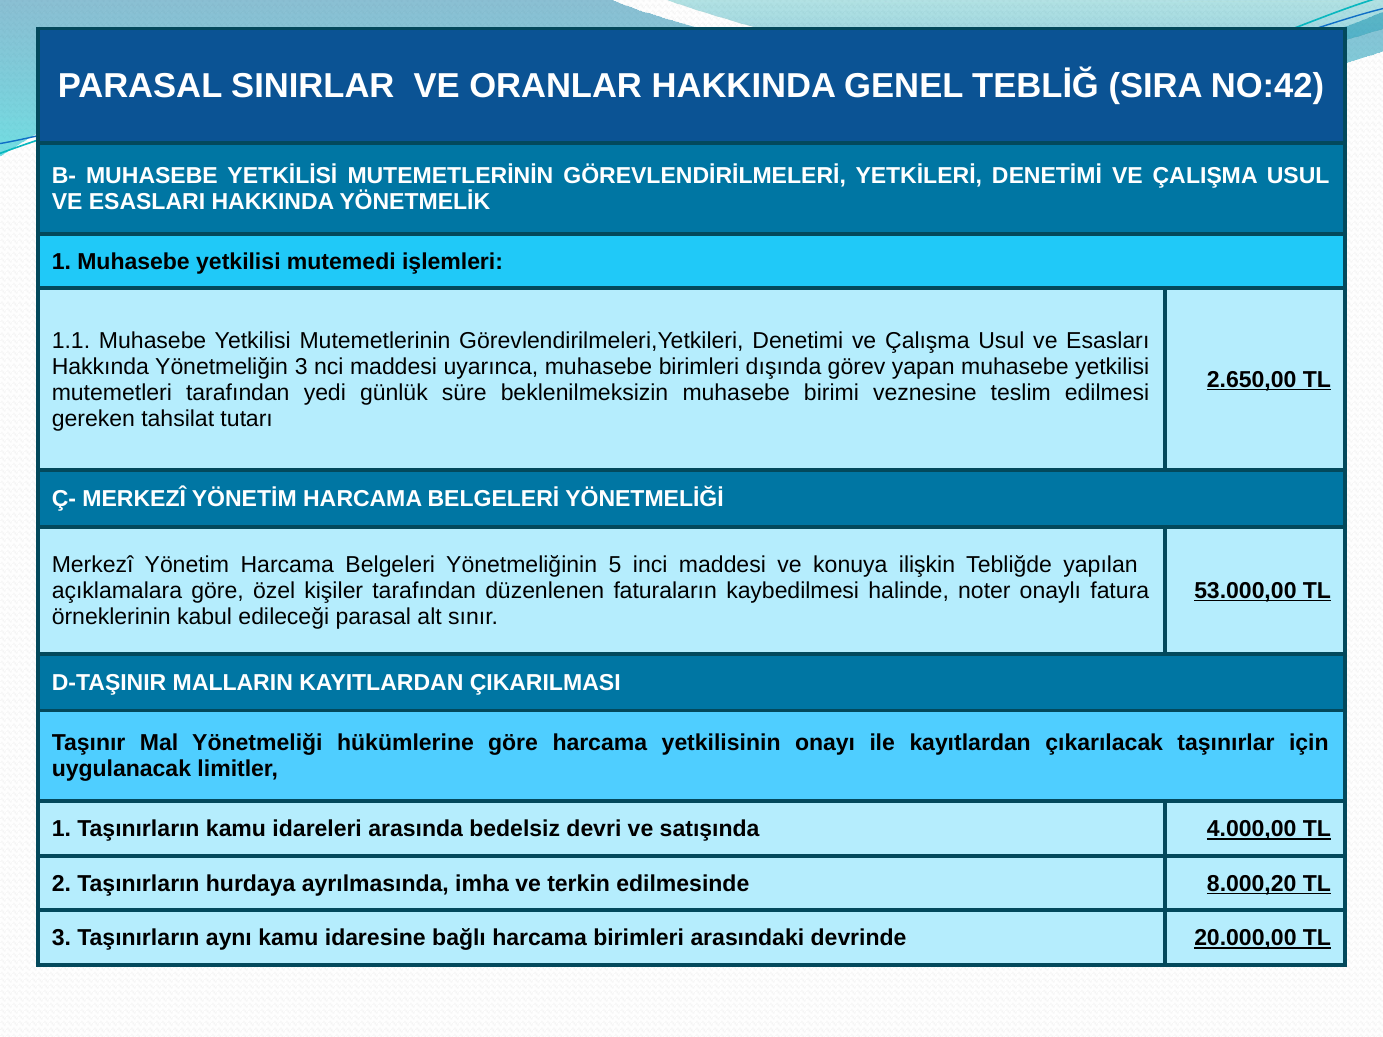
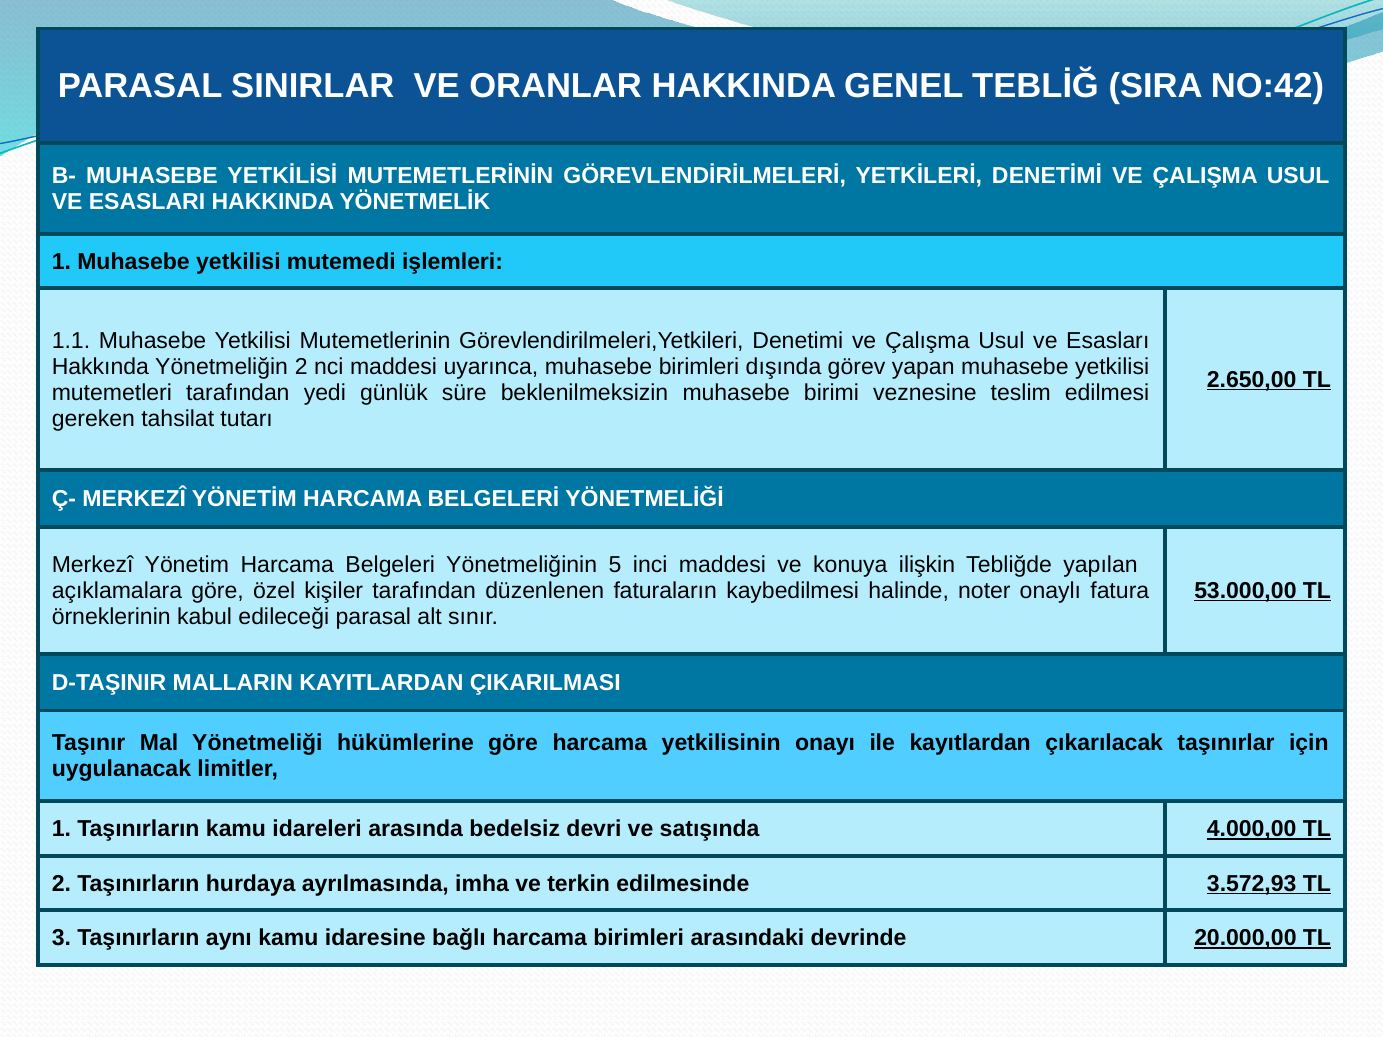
Yönetmeliğin 3: 3 -> 2
8.000,20: 8.000,20 -> 3.572,93
